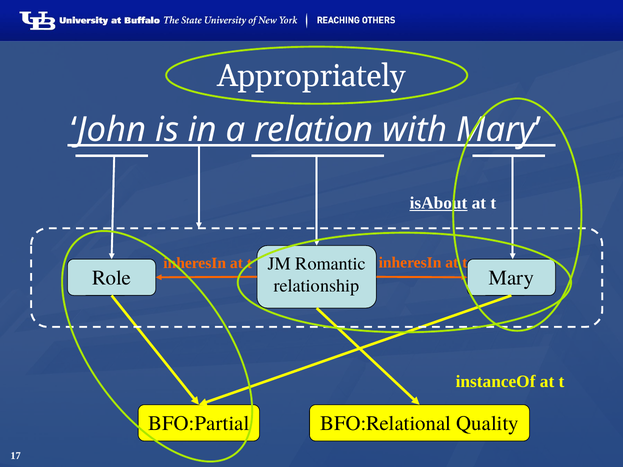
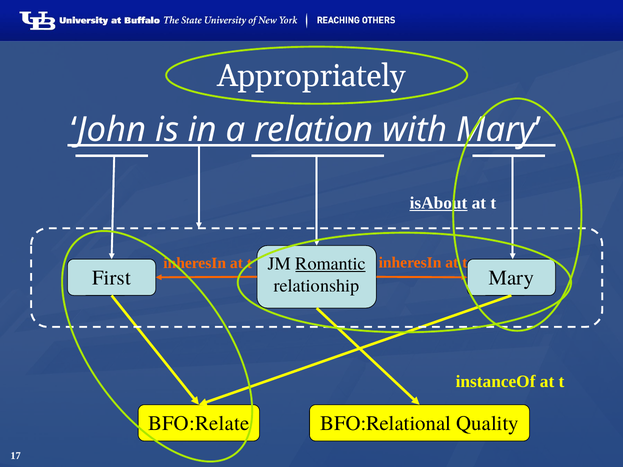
Romantic underline: none -> present
Role: Role -> First
BFO:Partial: BFO:Partial -> BFO:Relate
